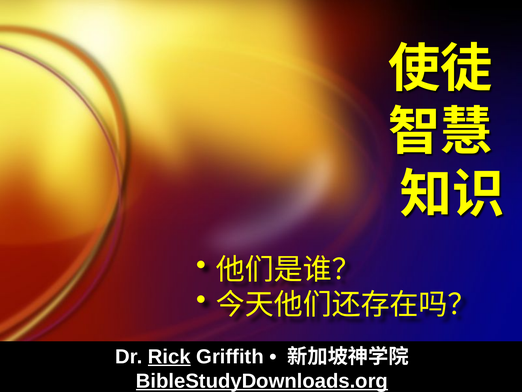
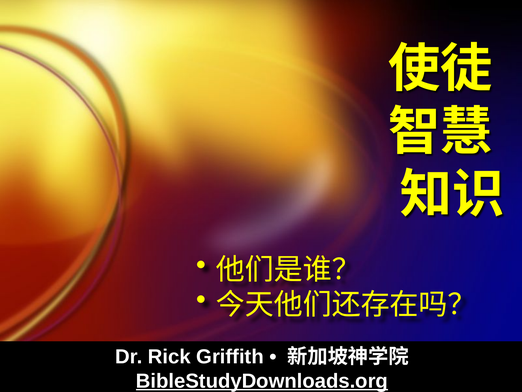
Rick underline: present -> none
